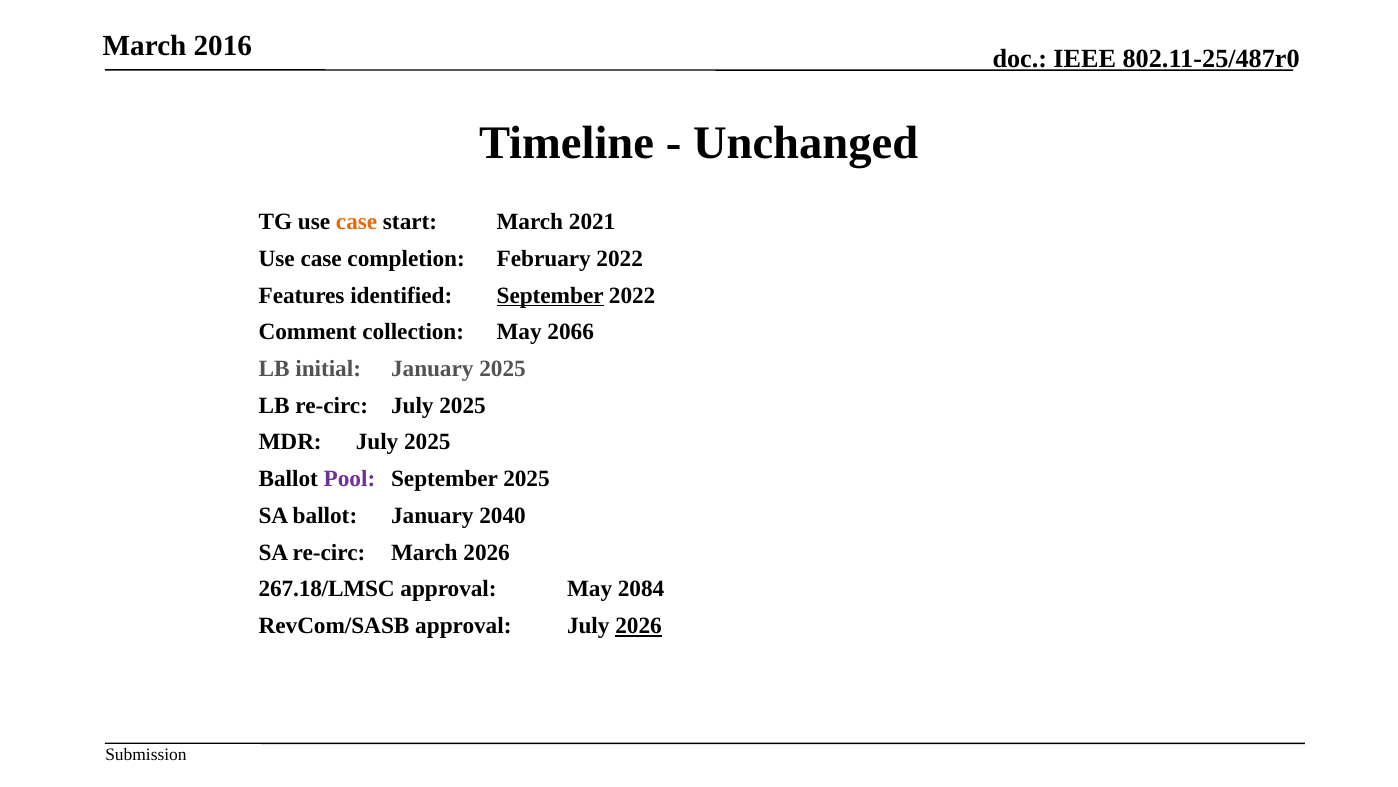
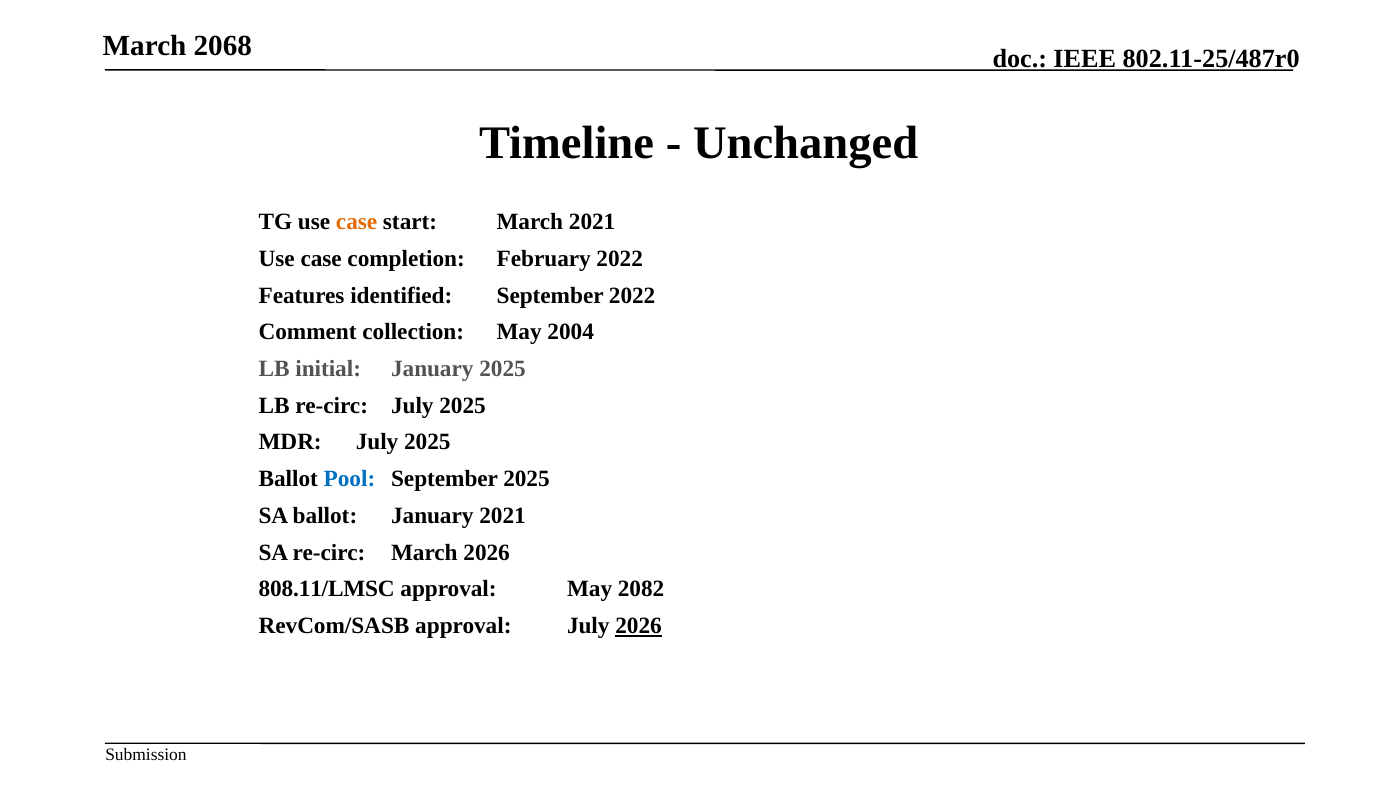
2016: 2016 -> 2068
September at (550, 295) underline: present -> none
2066: 2066 -> 2004
Pool colour: purple -> blue
January 2040: 2040 -> 2021
267.18/LMSC: 267.18/LMSC -> 808.11/LMSC
2084: 2084 -> 2082
